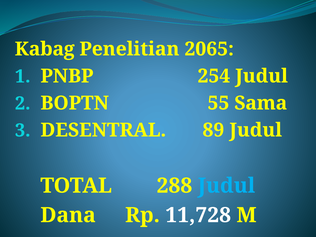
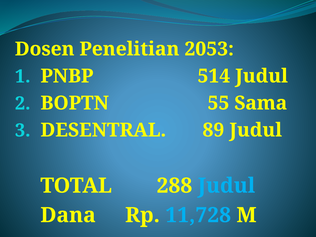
Kabag: Kabag -> Dosen
2065: 2065 -> 2053
254: 254 -> 514
11,728 colour: white -> light blue
